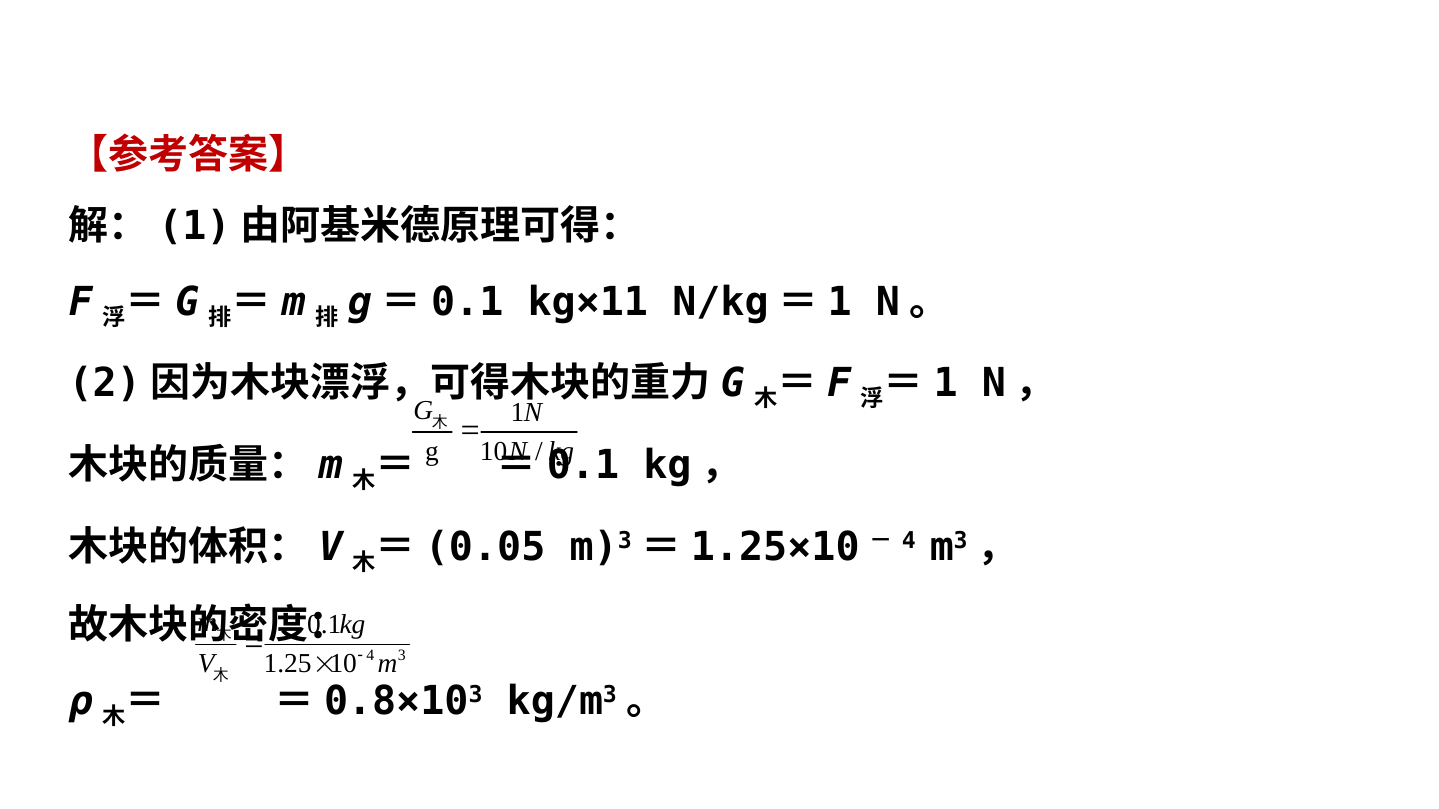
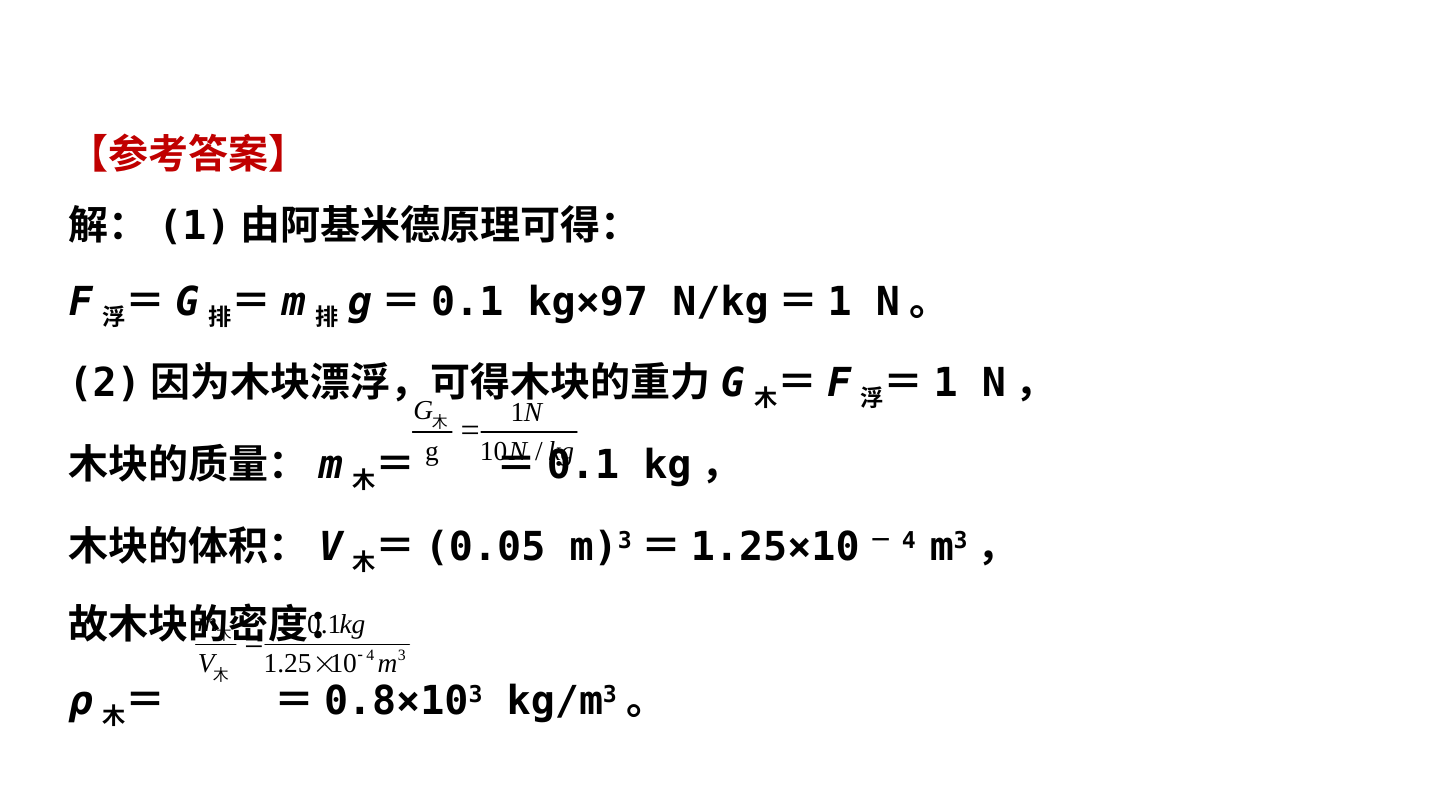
kg×11: kg×11 -> kg×97
